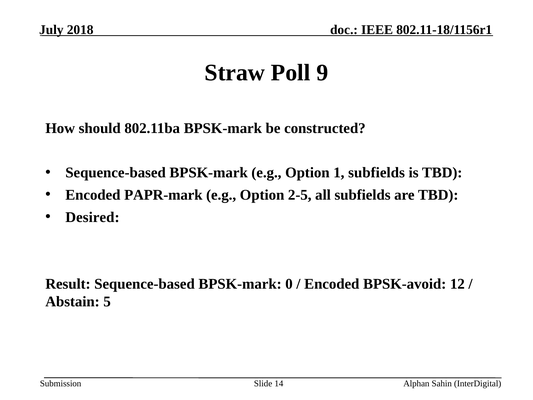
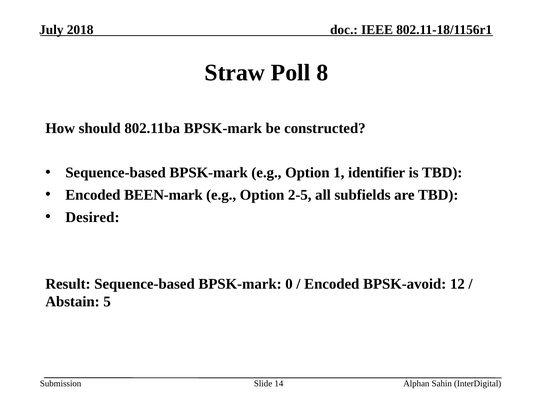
9: 9 -> 8
1 subfields: subfields -> identifier
PAPR-mark: PAPR-mark -> BEEN-mark
